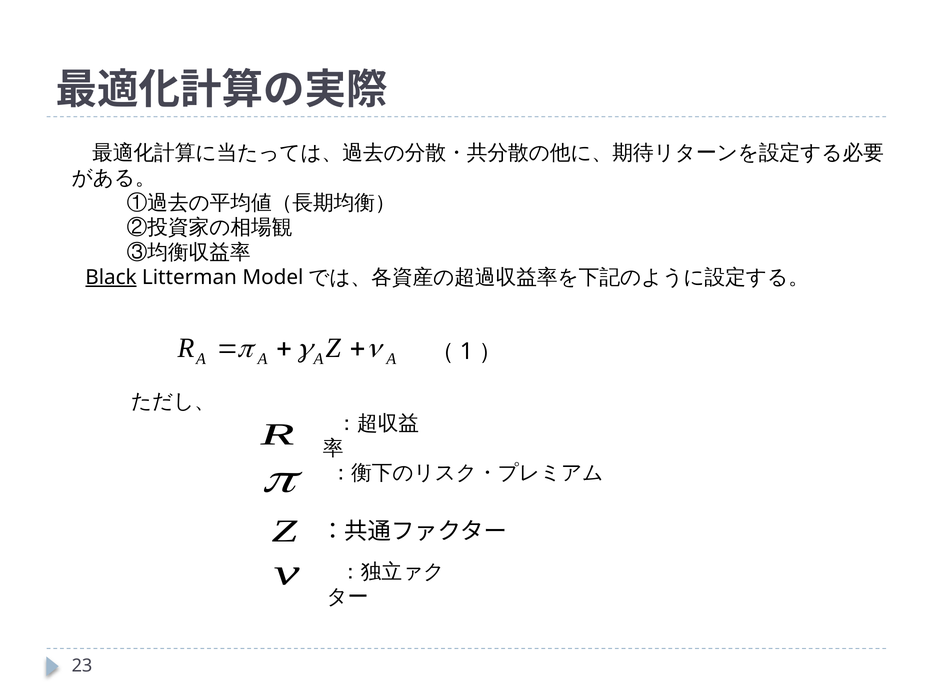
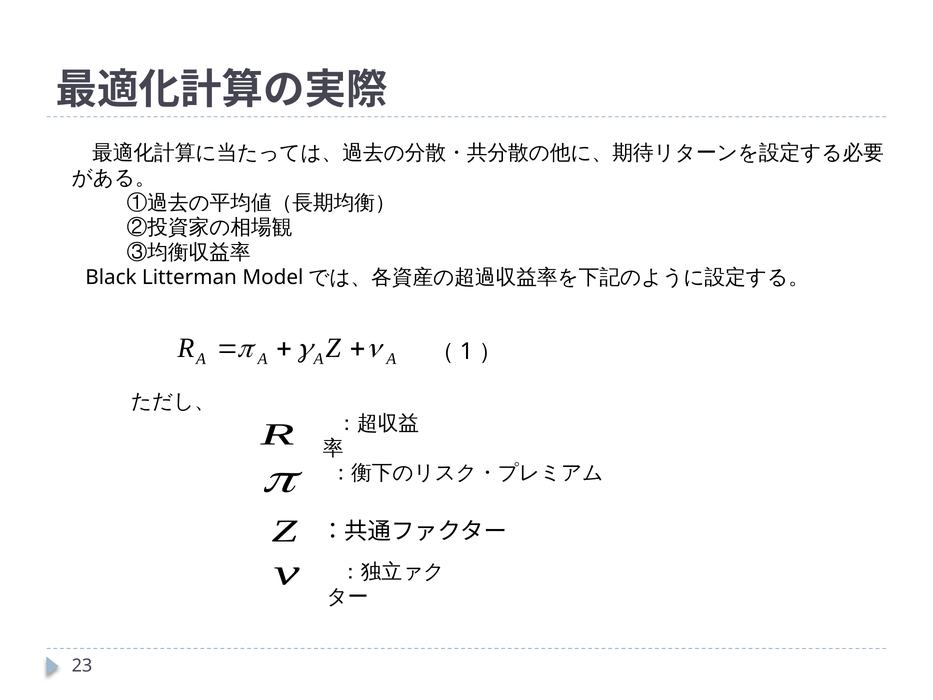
Black underline: present -> none
